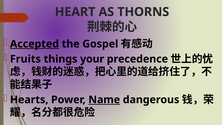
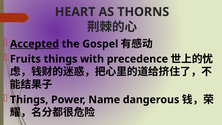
your: your -> with
Hearts at (29, 100): Hearts -> Things
Name underline: present -> none
